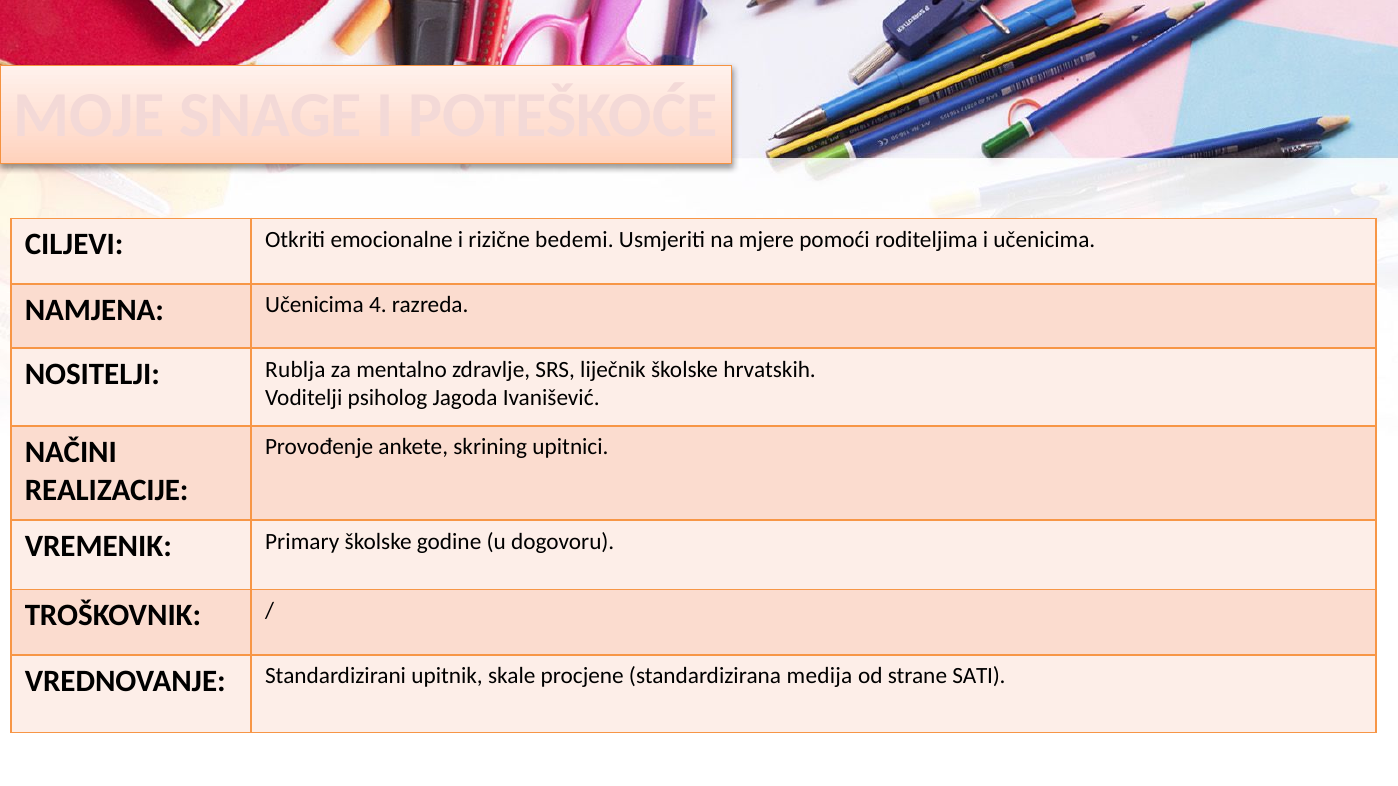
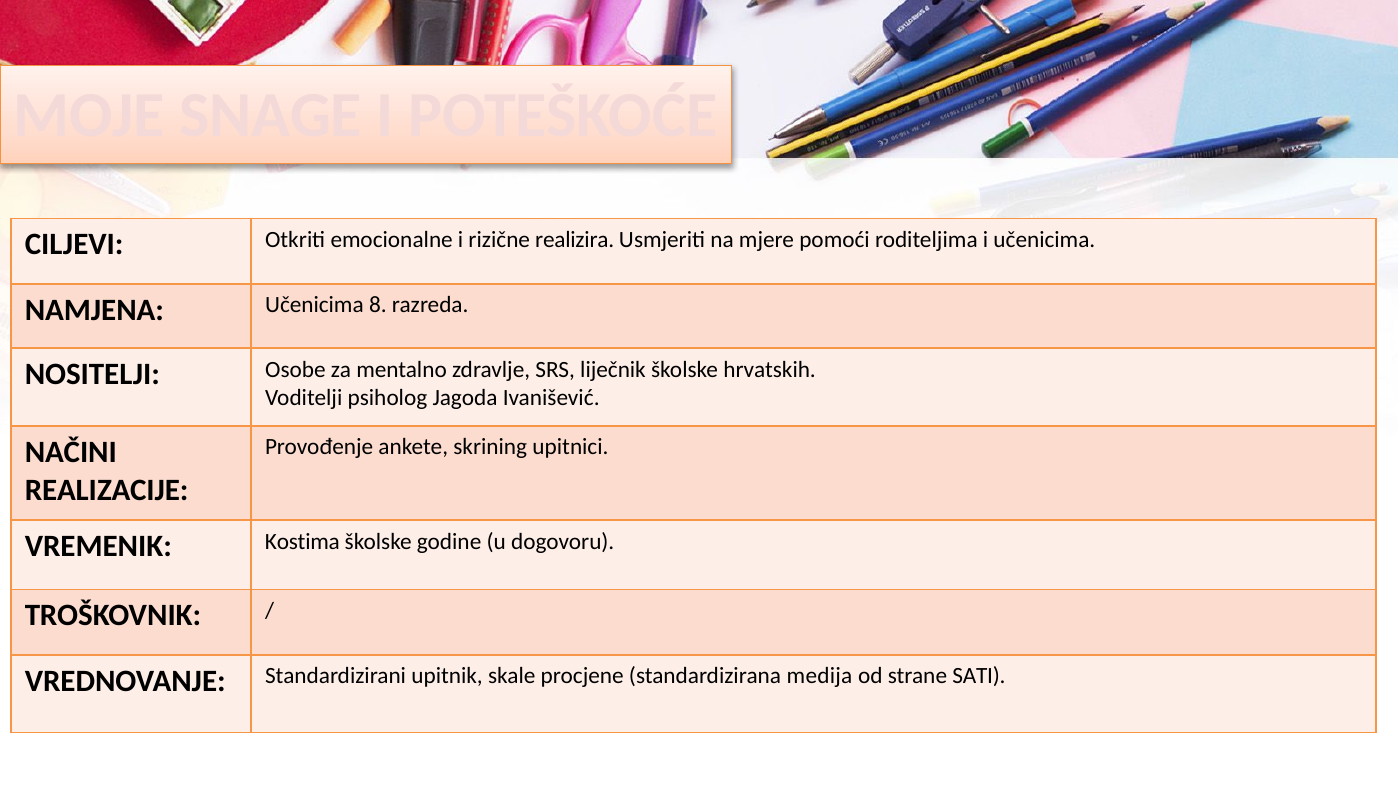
bedemi: bedemi -> realizira
4: 4 -> 8
Rublja: Rublja -> Osobe
Primary: Primary -> Kostima
